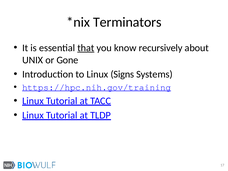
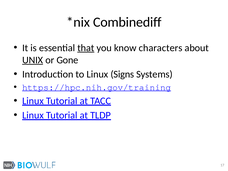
Terminators: Terminators -> Combinediff
recursively: recursively -> characters
UNIX underline: none -> present
